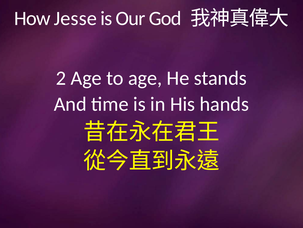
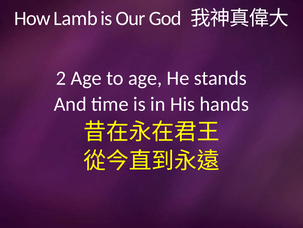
Jesse: Jesse -> Lamb
